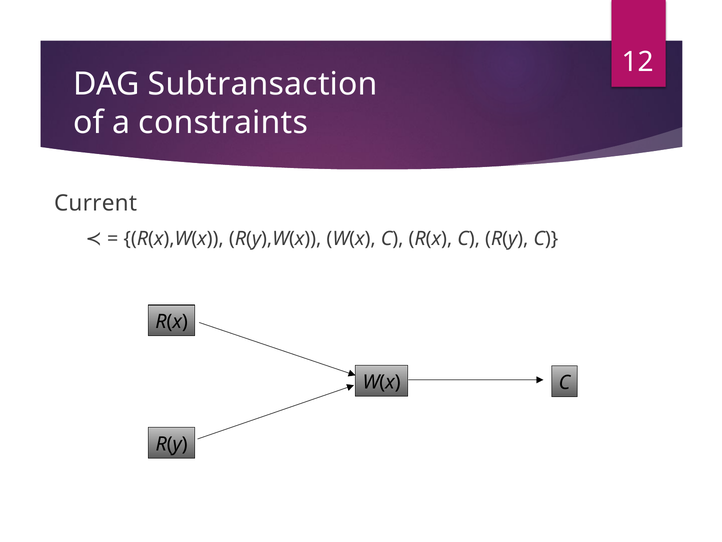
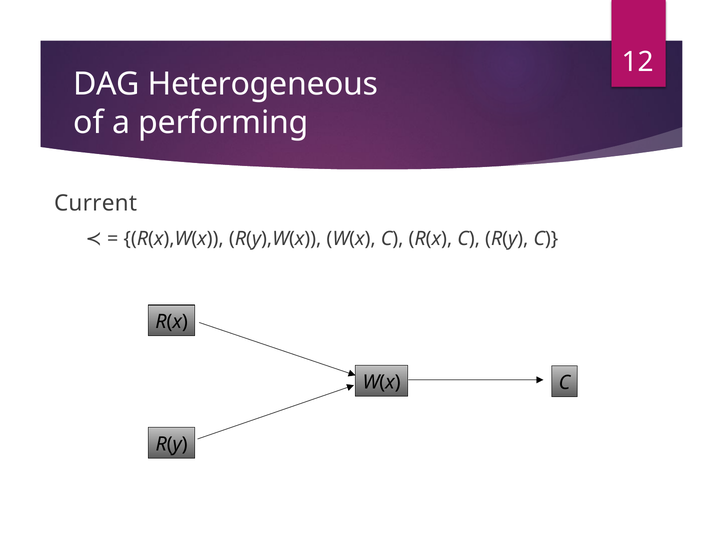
Subtransaction: Subtransaction -> Heterogeneous
constraints: constraints -> performing
